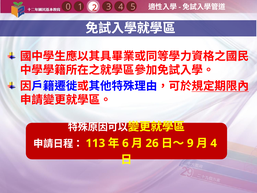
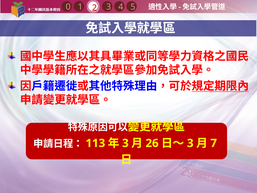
6 at (125, 143): 6 -> 3
9 at (190, 143): 9 -> 3
4 at (214, 143): 4 -> 7
